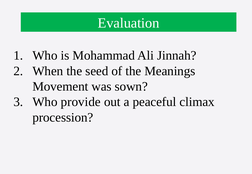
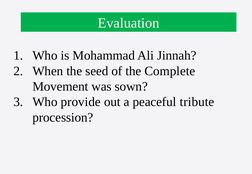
Meanings: Meanings -> Complete
climax: climax -> tribute
